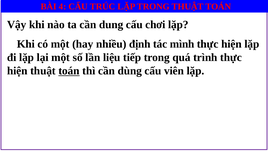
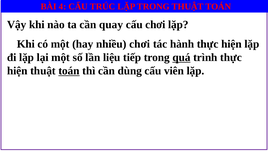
dung: dung -> quay
nhiều định: định -> chơi
mình: mình -> hành
quá underline: none -> present
